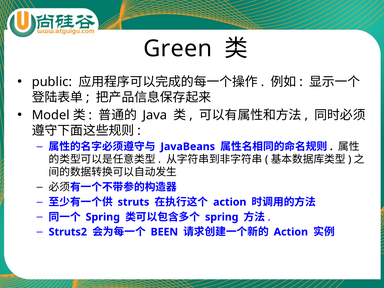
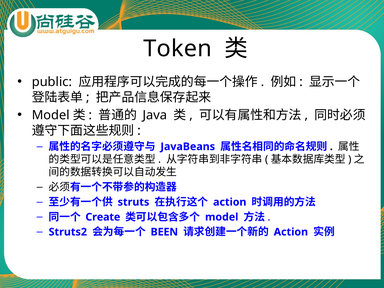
Green: Green -> Token
Spring at (103, 217): Spring -> Create
spring at (222, 217): spring -> model
